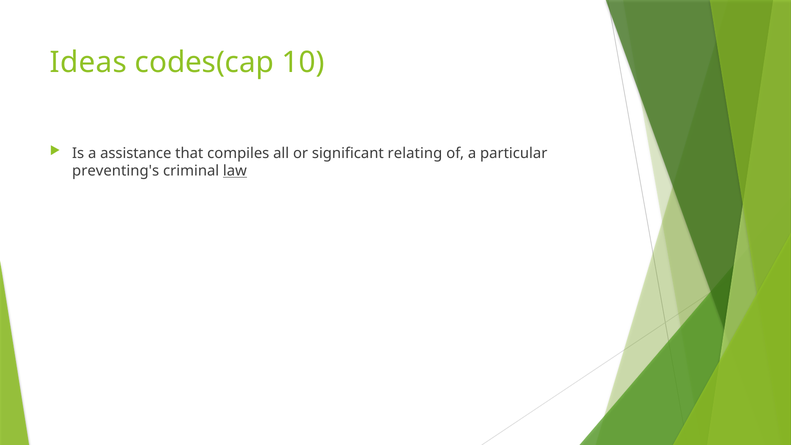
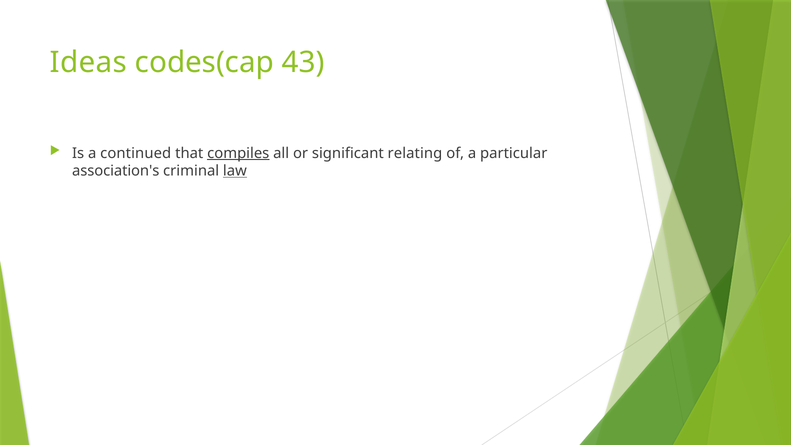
10: 10 -> 43
assistance: assistance -> continued
compiles underline: none -> present
preventing's: preventing's -> association's
